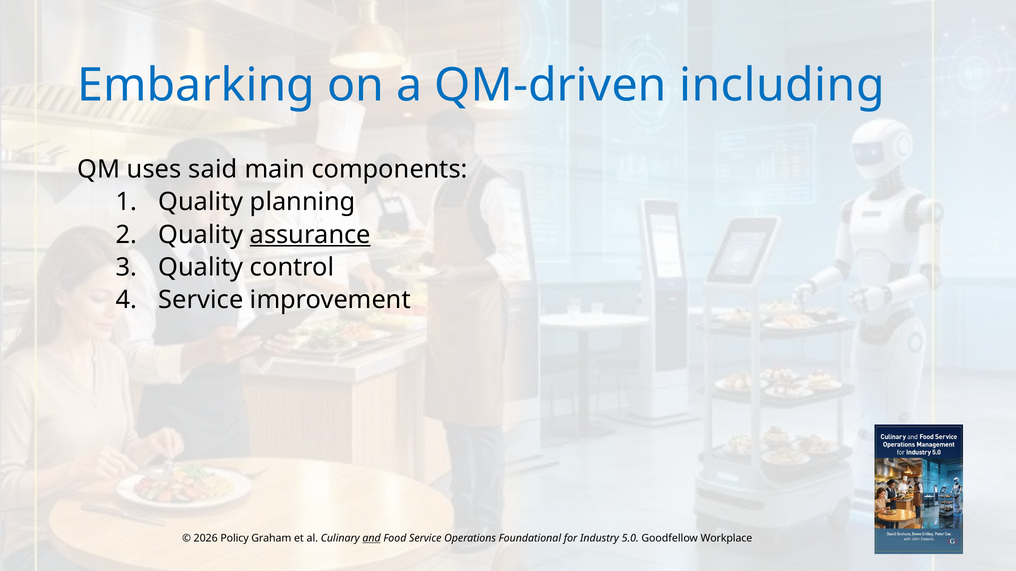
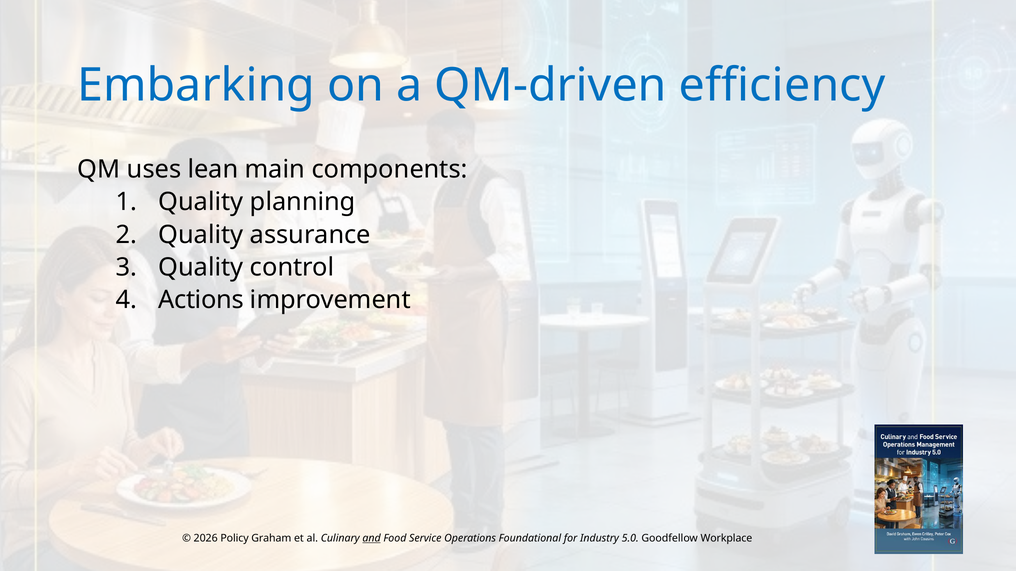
including: including -> efficiency
said: said -> lean
assurance underline: present -> none
Service at (201, 300): Service -> Actions
